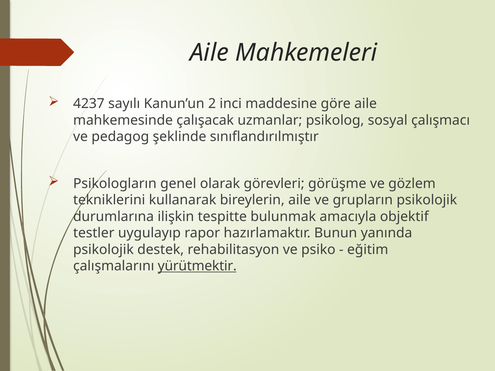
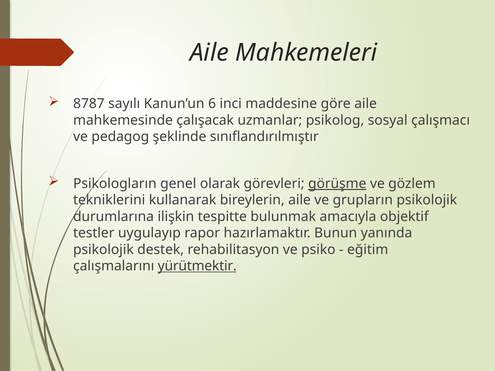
4237: 4237 -> 8787
2: 2 -> 6
görüşme underline: none -> present
